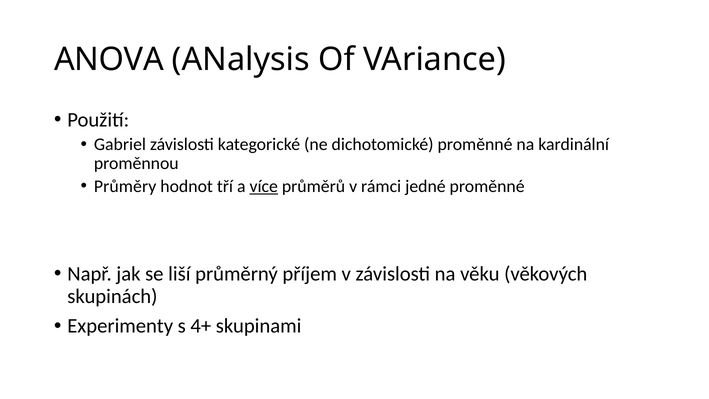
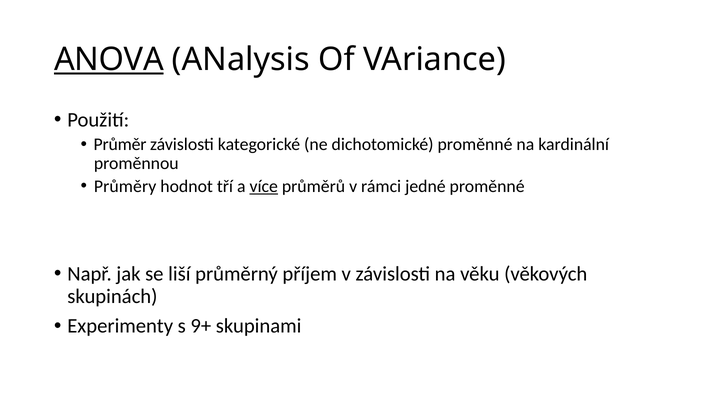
ANOVA underline: none -> present
Gabriel: Gabriel -> Průměr
4+: 4+ -> 9+
